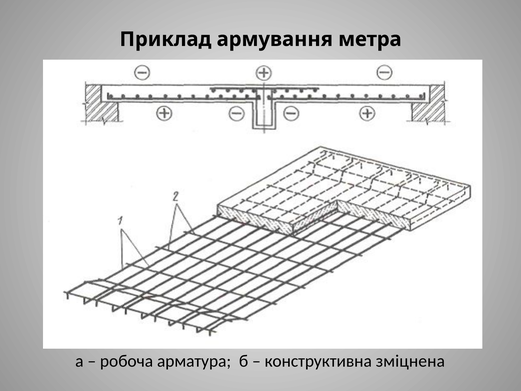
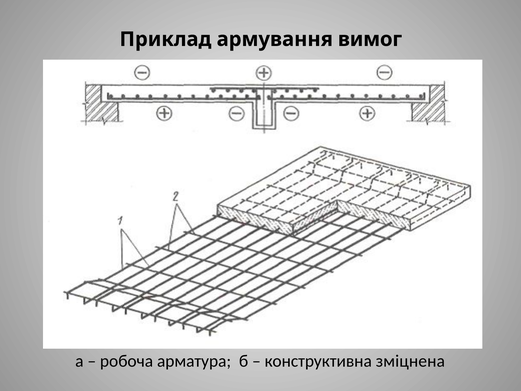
метра: метра -> вимог
